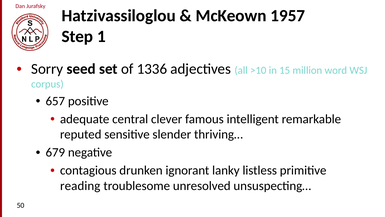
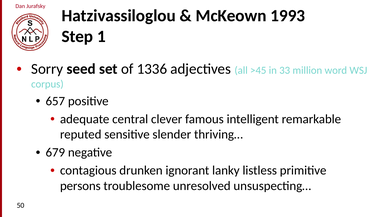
1957: 1957 -> 1993
>10: >10 -> >45
15: 15 -> 33
reading: reading -> persons
